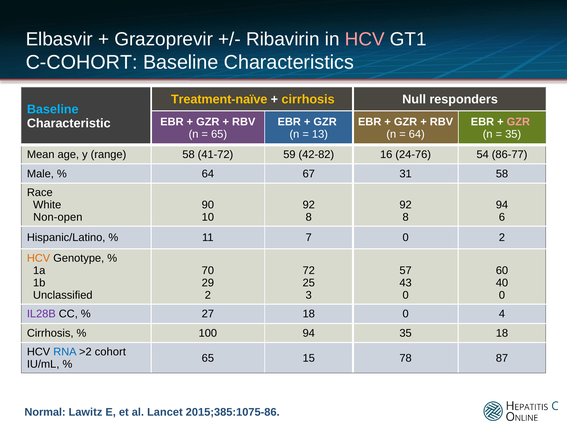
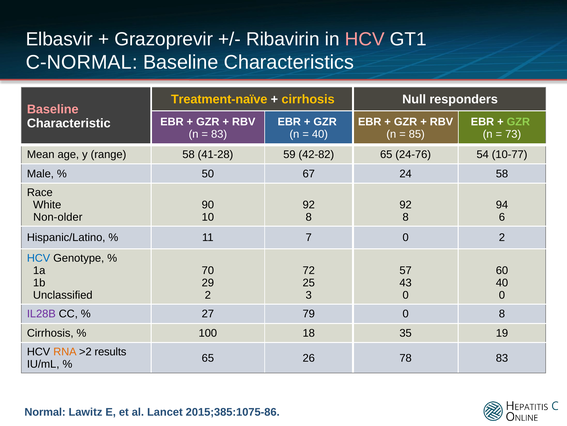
C-COHORT: C-COHORT -> C-NORMAL
Baseline at (53, 109) colour: light blue -> pink
GZR at (518, 122) colour: pink -> light green
65 at (219, 134): 65 -> 83
13 at (320, 134): 13 -> 40
64 at (417, 134): 64 -> 85
35 at (513, 134): 35 -> 73
41-72: 41-72 -> 41-28
42-82 16: 16 -> 65
86-77: 86-77 -> 10-77
64 at (208, 173): 64 -> 50
31: 31 -> 24
Non-open: Non-open -> Non-older
HCV at (39, 258) colour: orange -> blue
27 18: 18 -> 79
0 4: 4 -> 8
100 94: 94 -> 18
35 18: 18 -> 19
RNA colour: blue -> orange
cohort: cohort -> results
15: 15 -> 26
78 87: 87 -> 83
